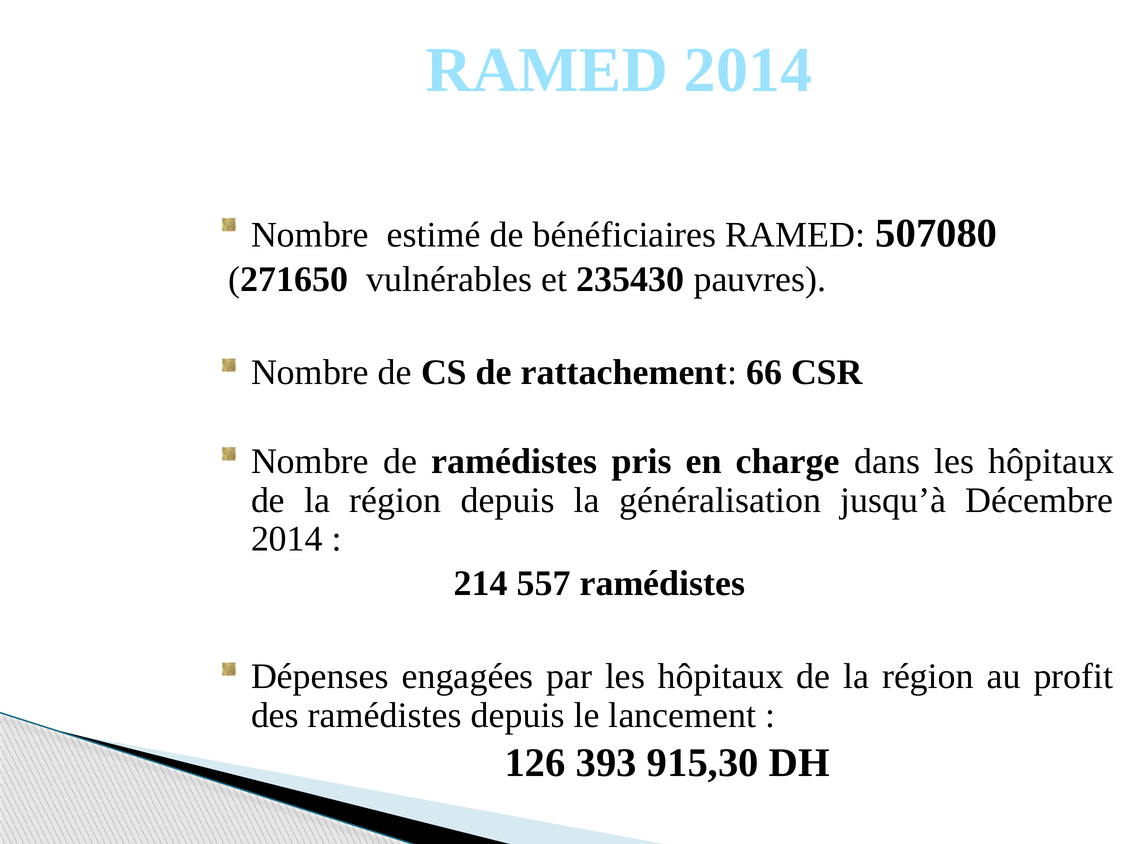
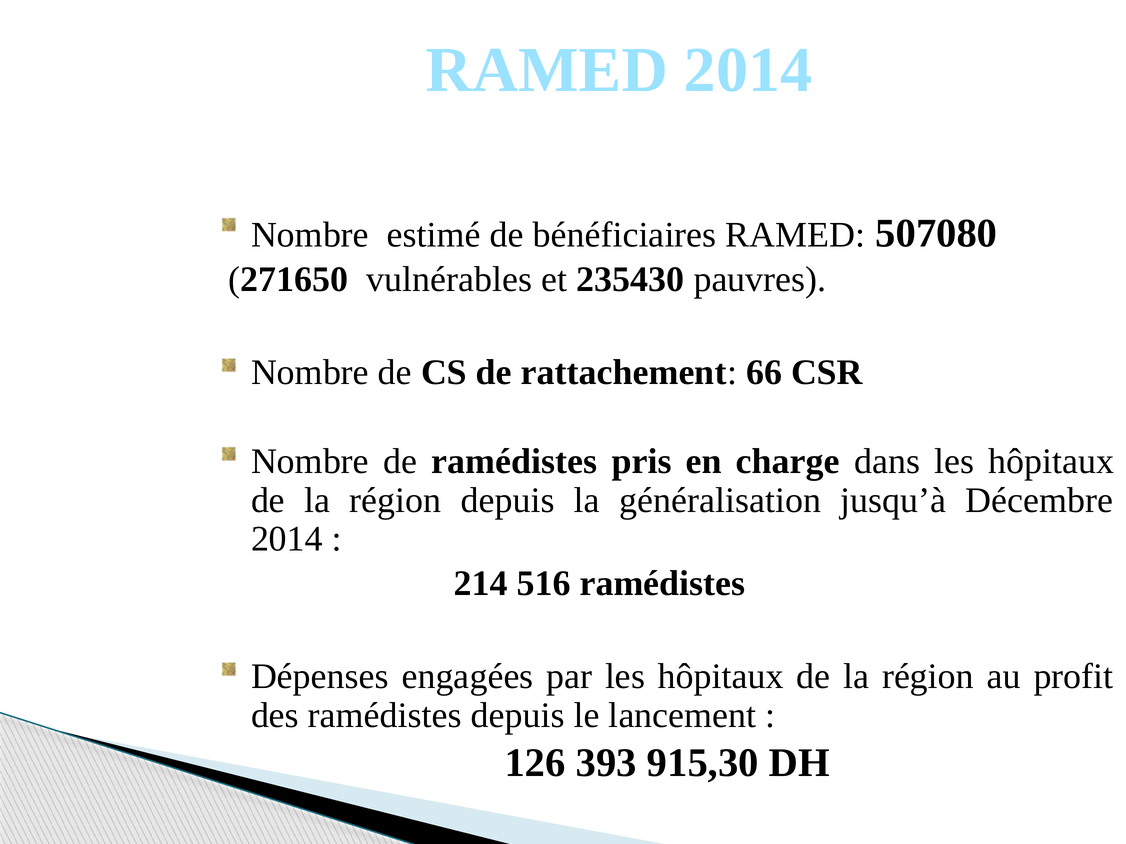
557: 557 -> 516
